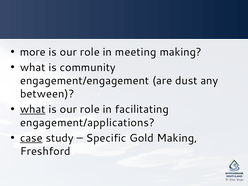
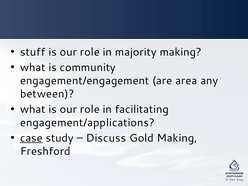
more: more -> stuff
meeting: meeting -> majority
dust: dust -> area
what at (33, 109) underline: present -> none
Specific: Specific -> Discuss
